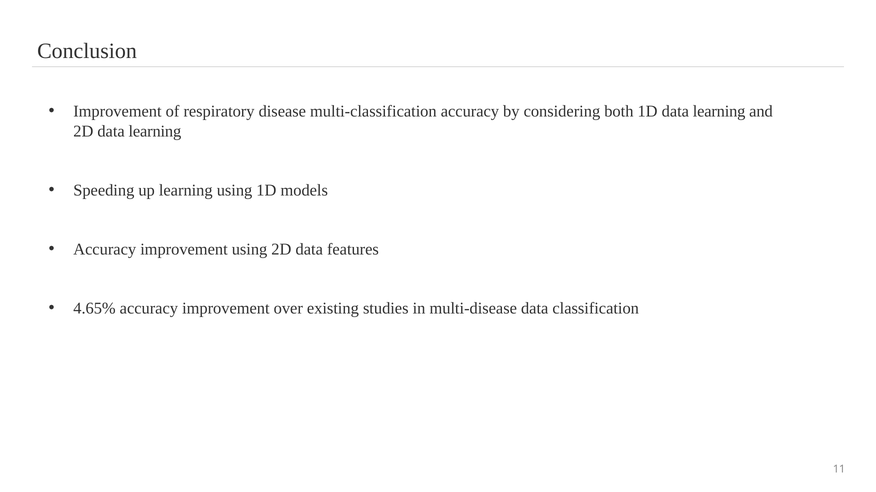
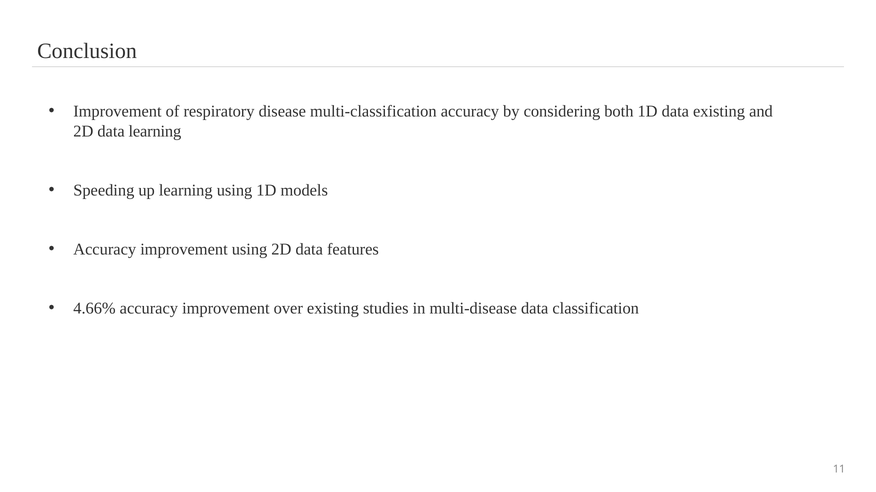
1D data learning: learning -> existing
4.65%: 4.65% -> 4.66%
